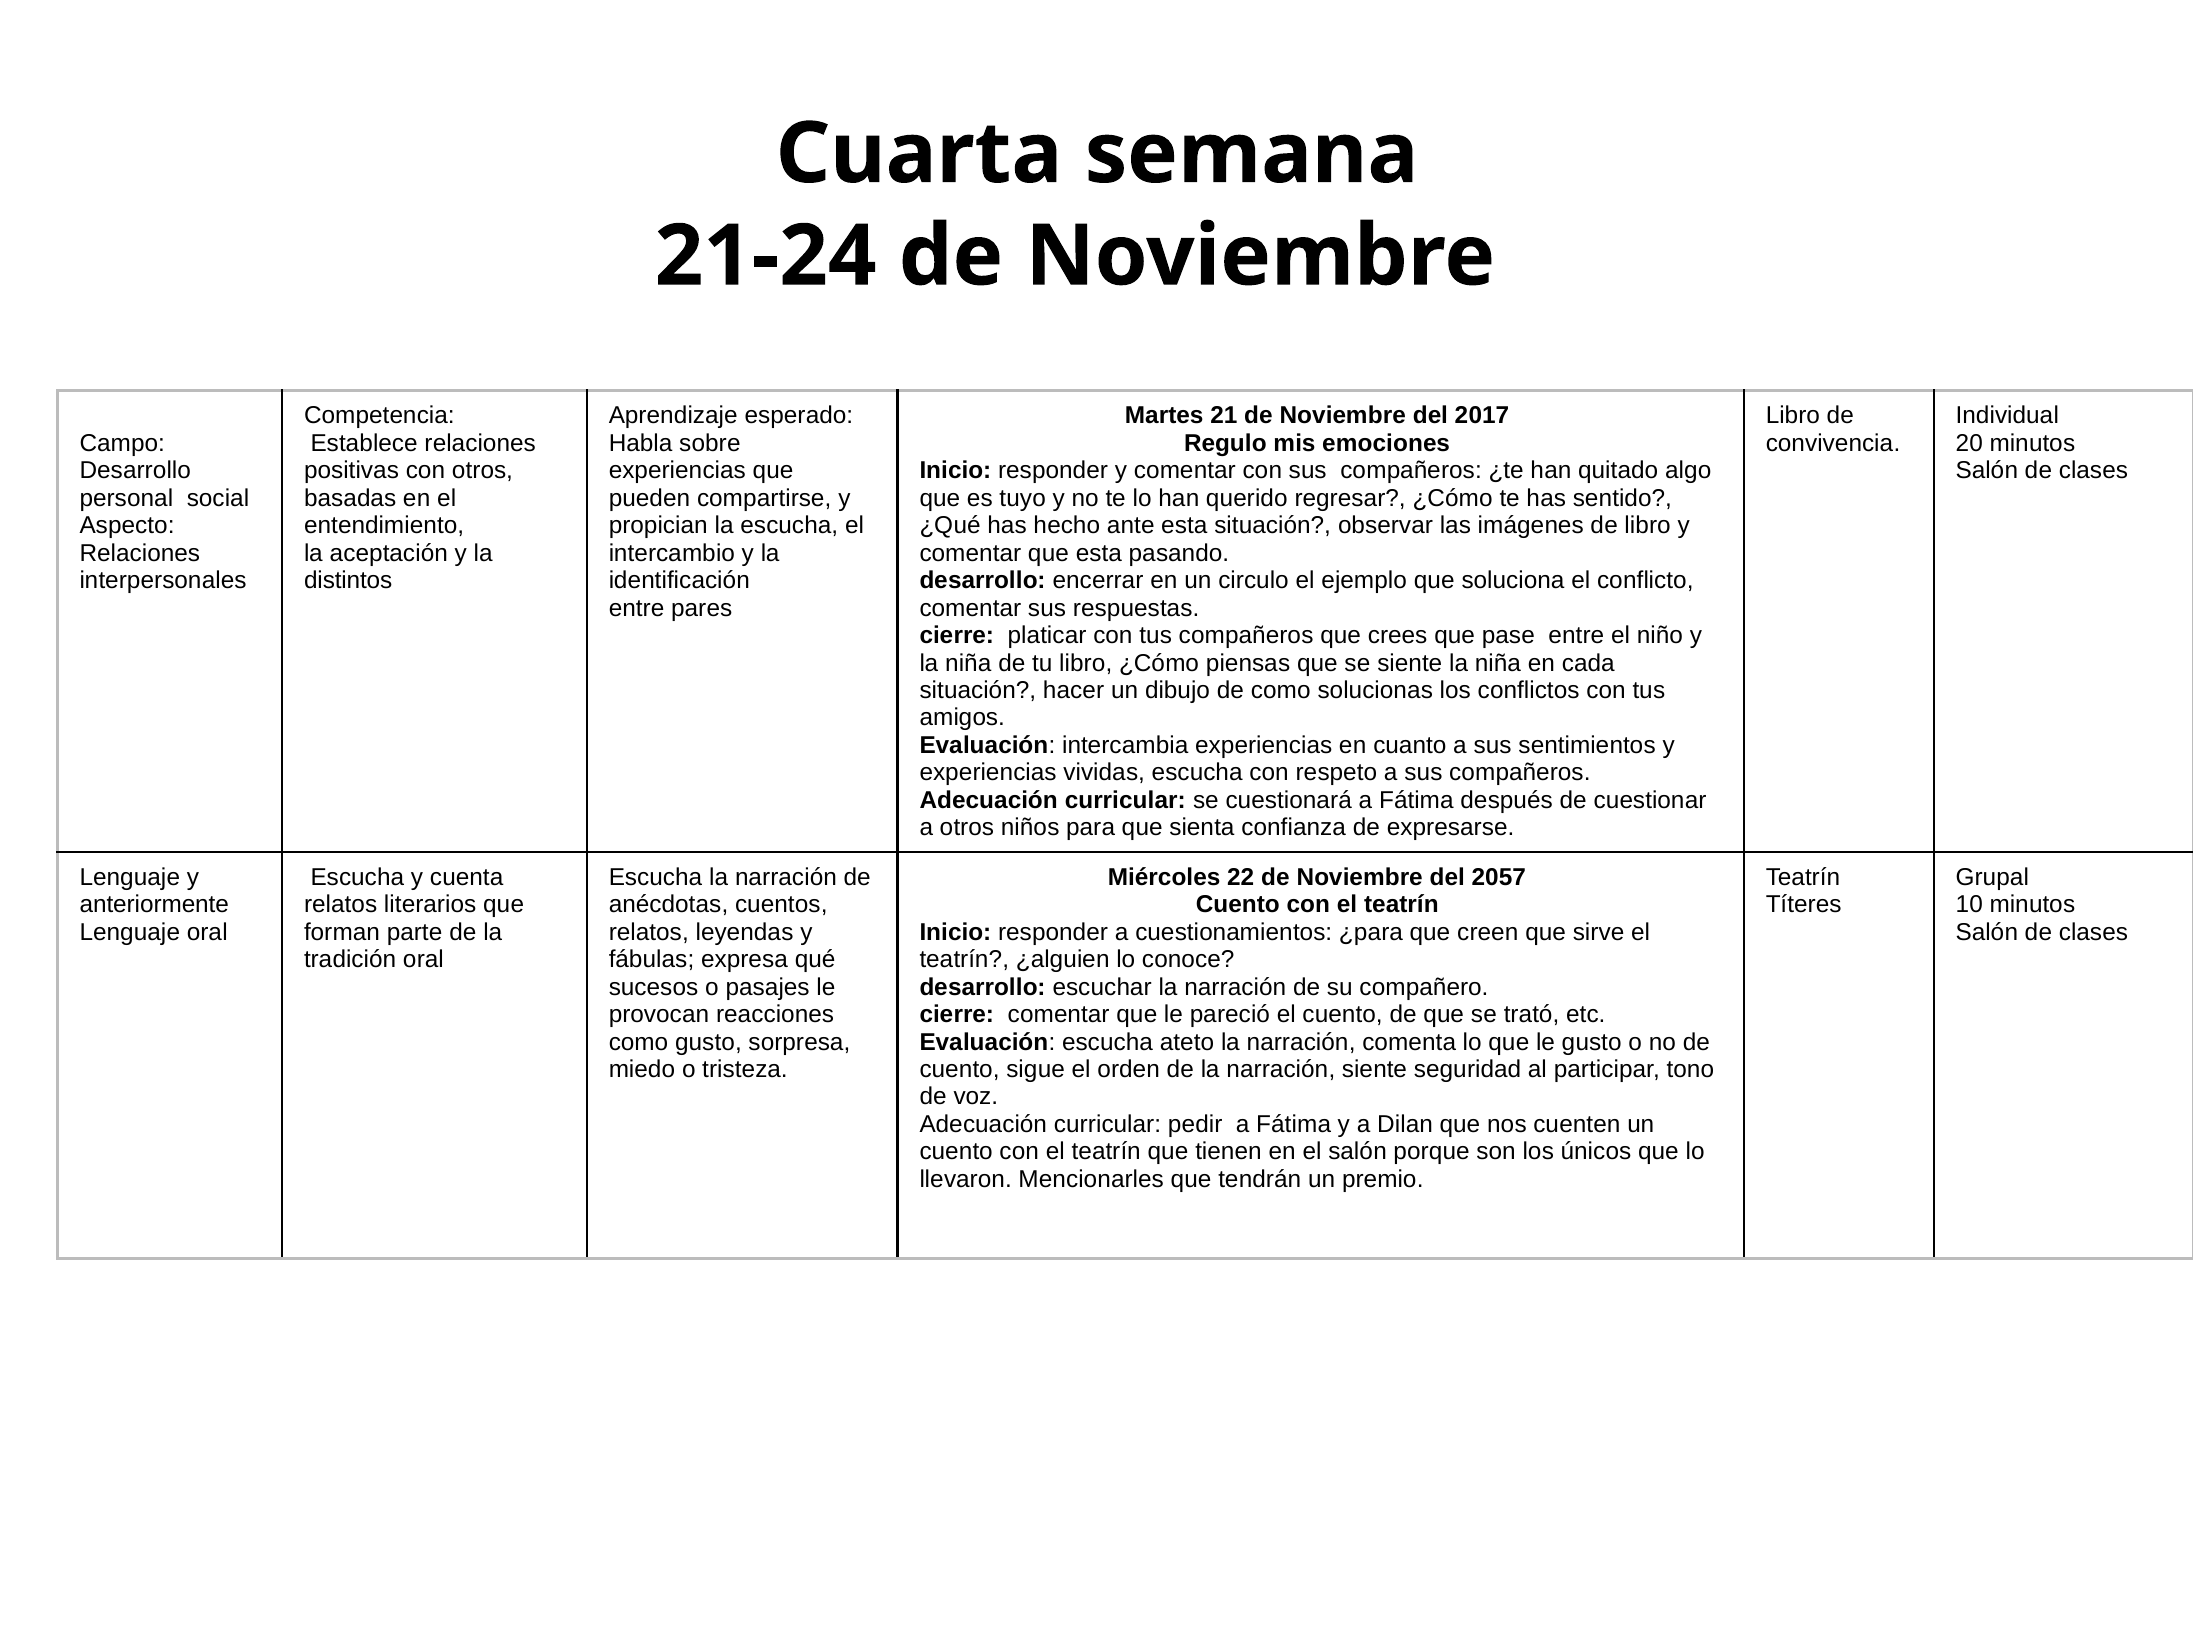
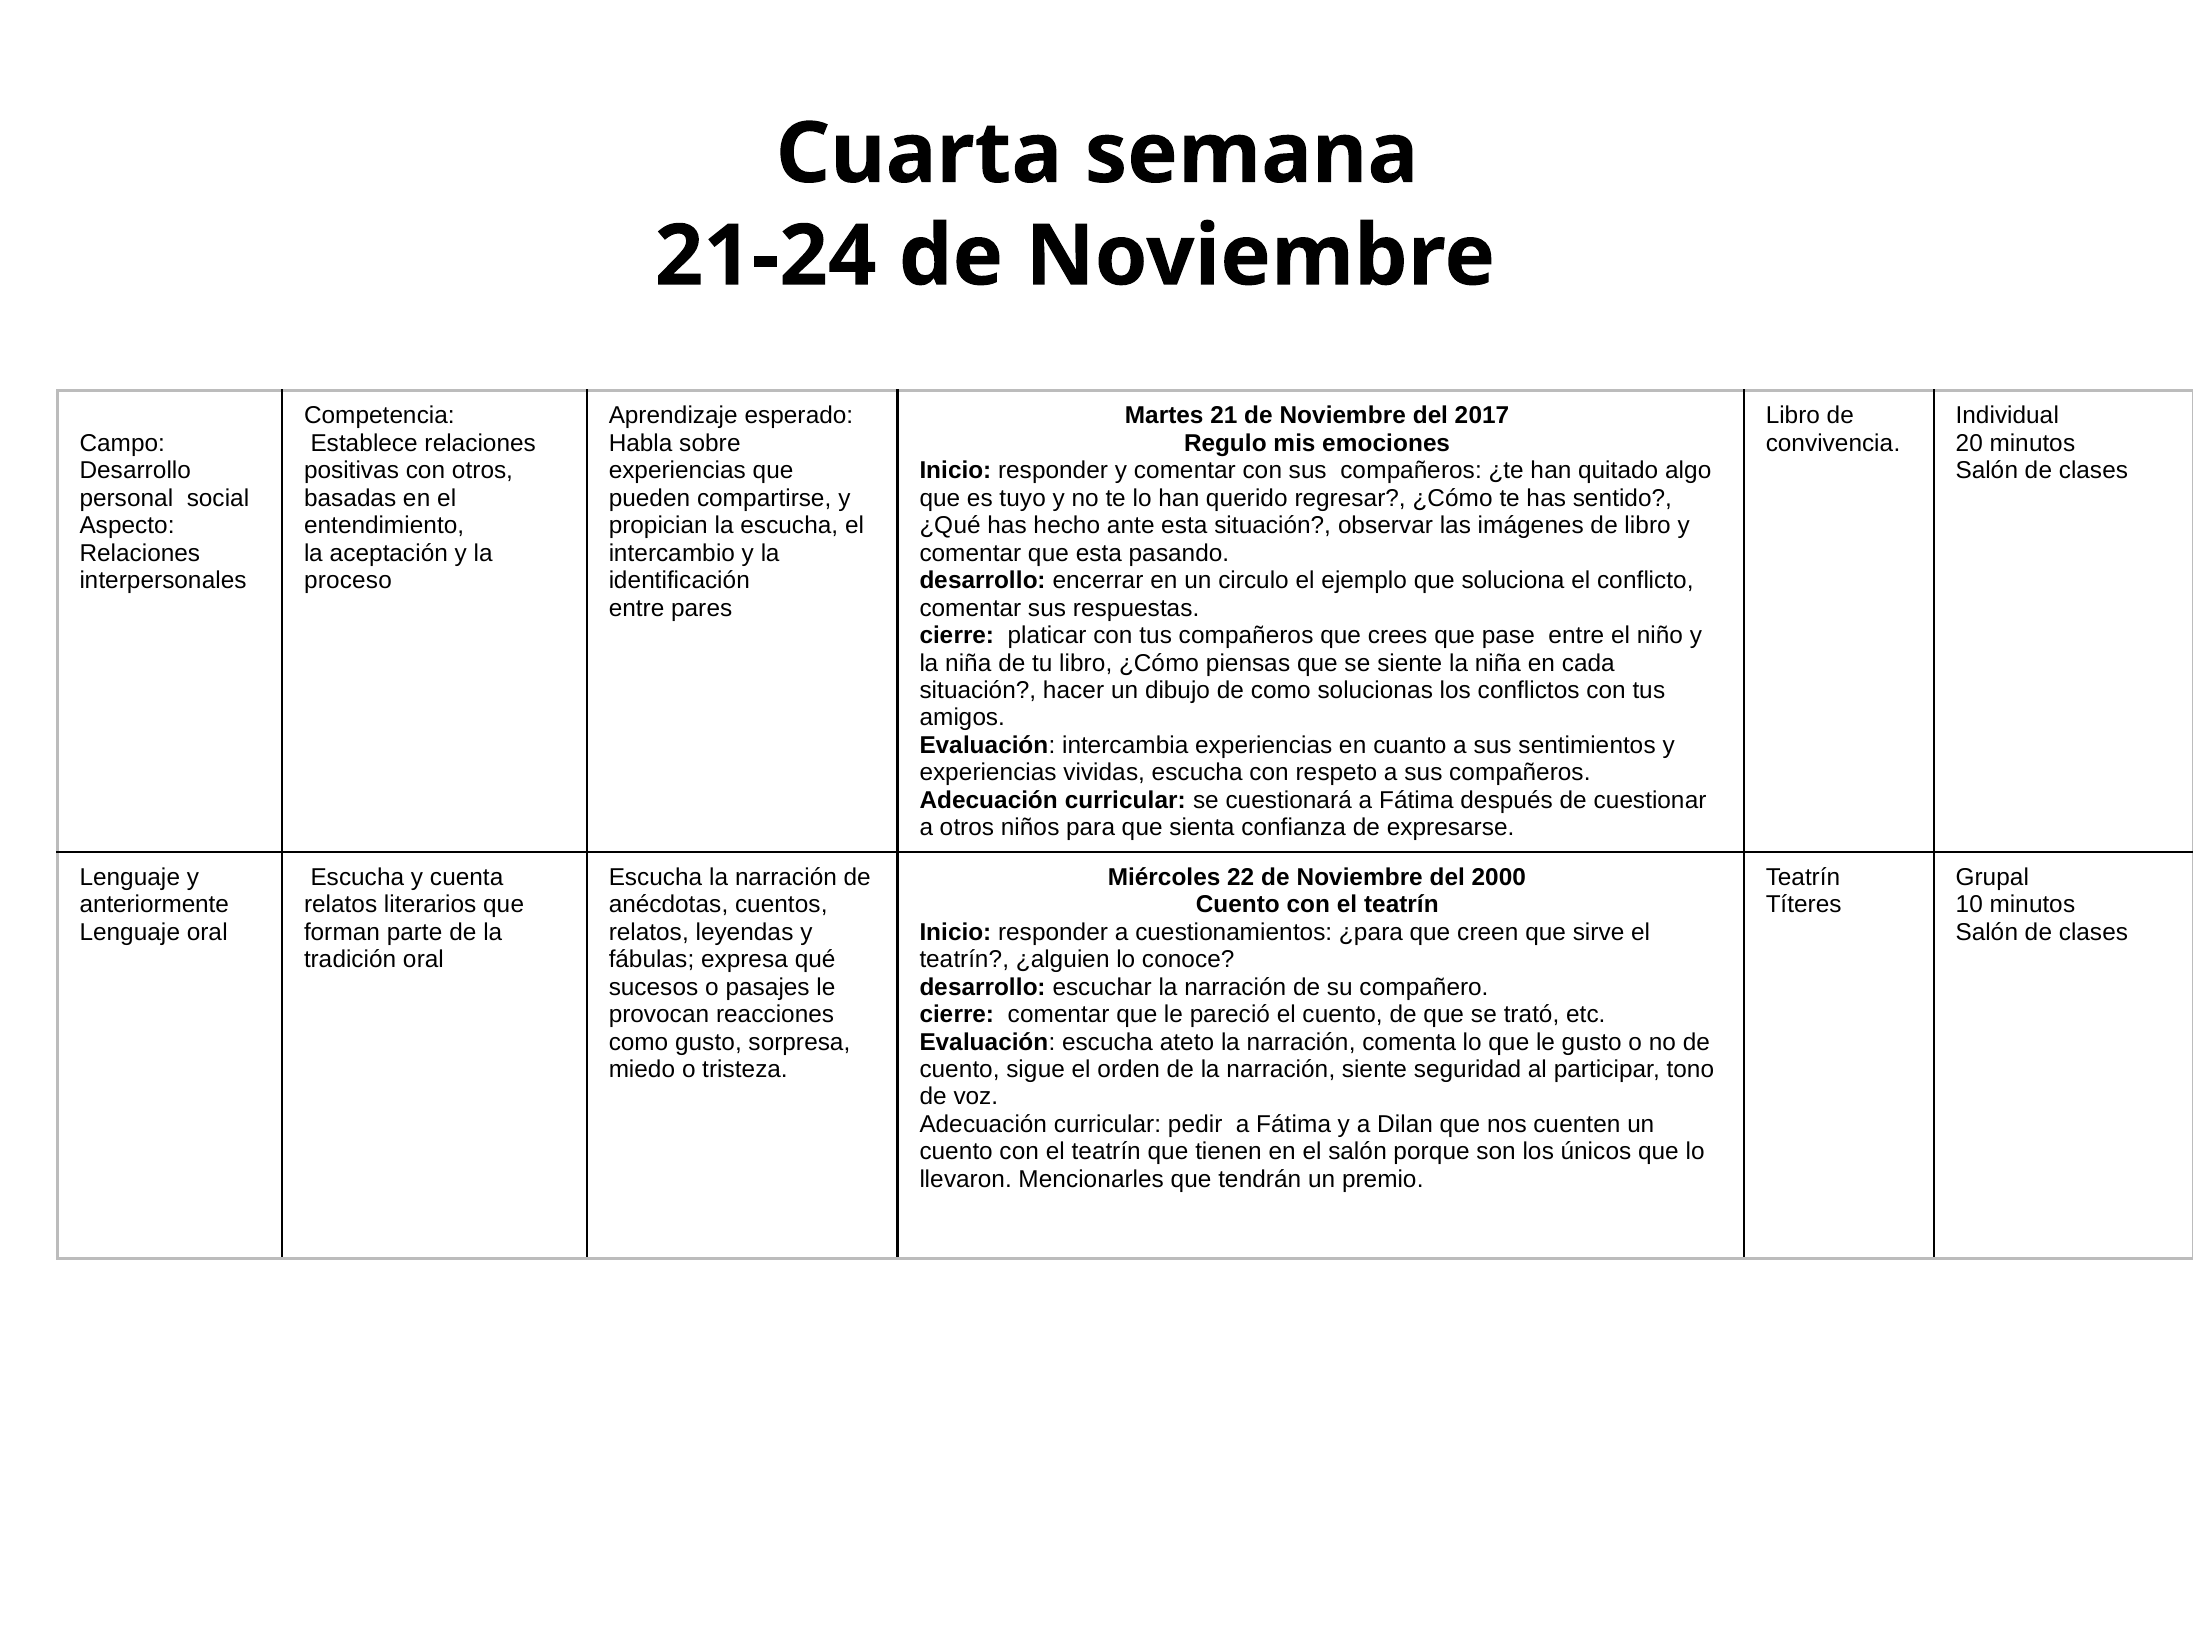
distintos: distintos -> proceso
2057: 2057 -> 2000
